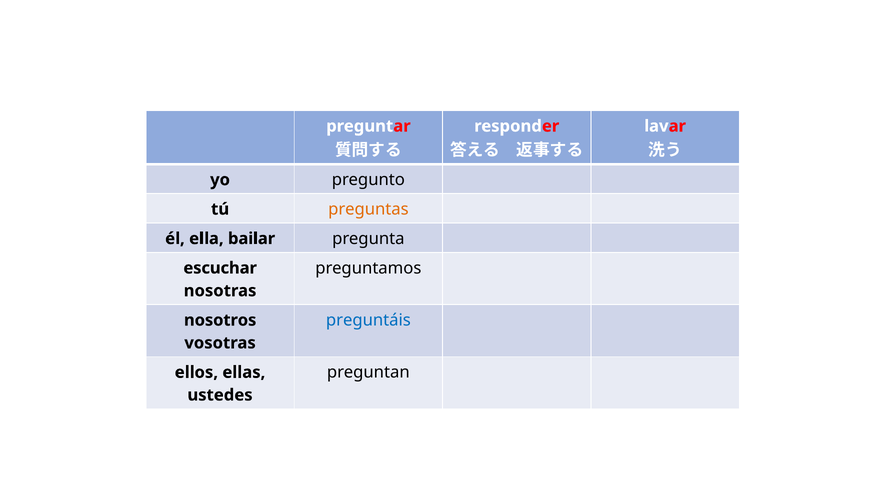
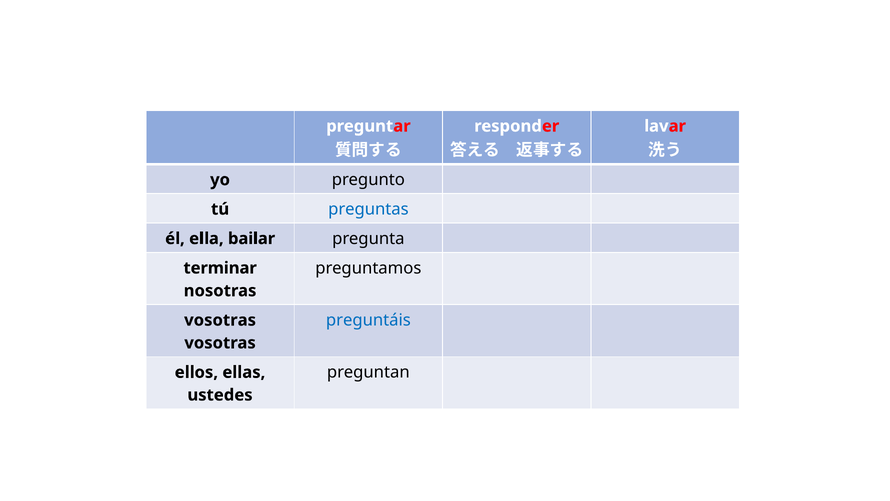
preguntas colour: orange -> blue
escuchar: escuchar -> terminar
nosotros at (220, 320): nosotros -> vosotras
